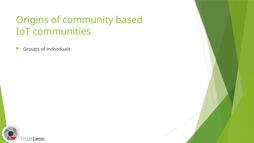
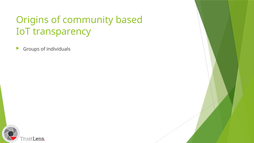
communities: communities -> transparency
